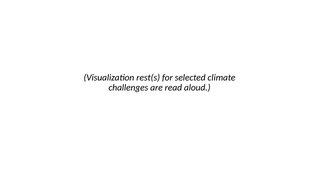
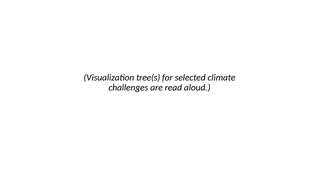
rest(s: rest(s -> tree(s
